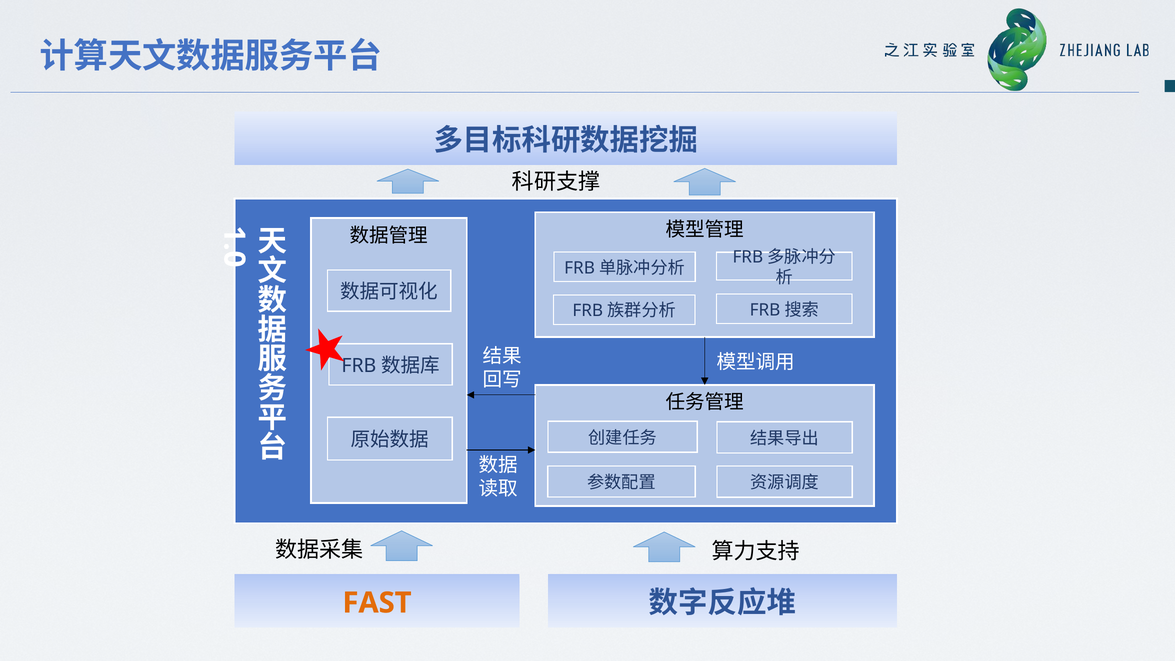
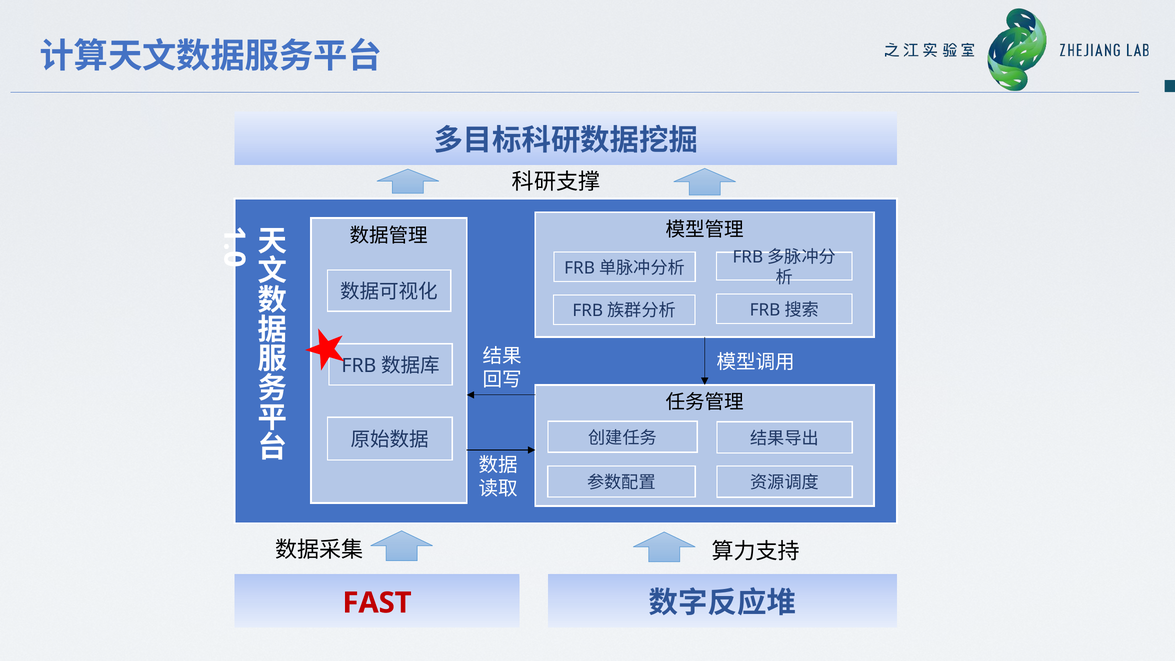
FAST colour: orange -> red
